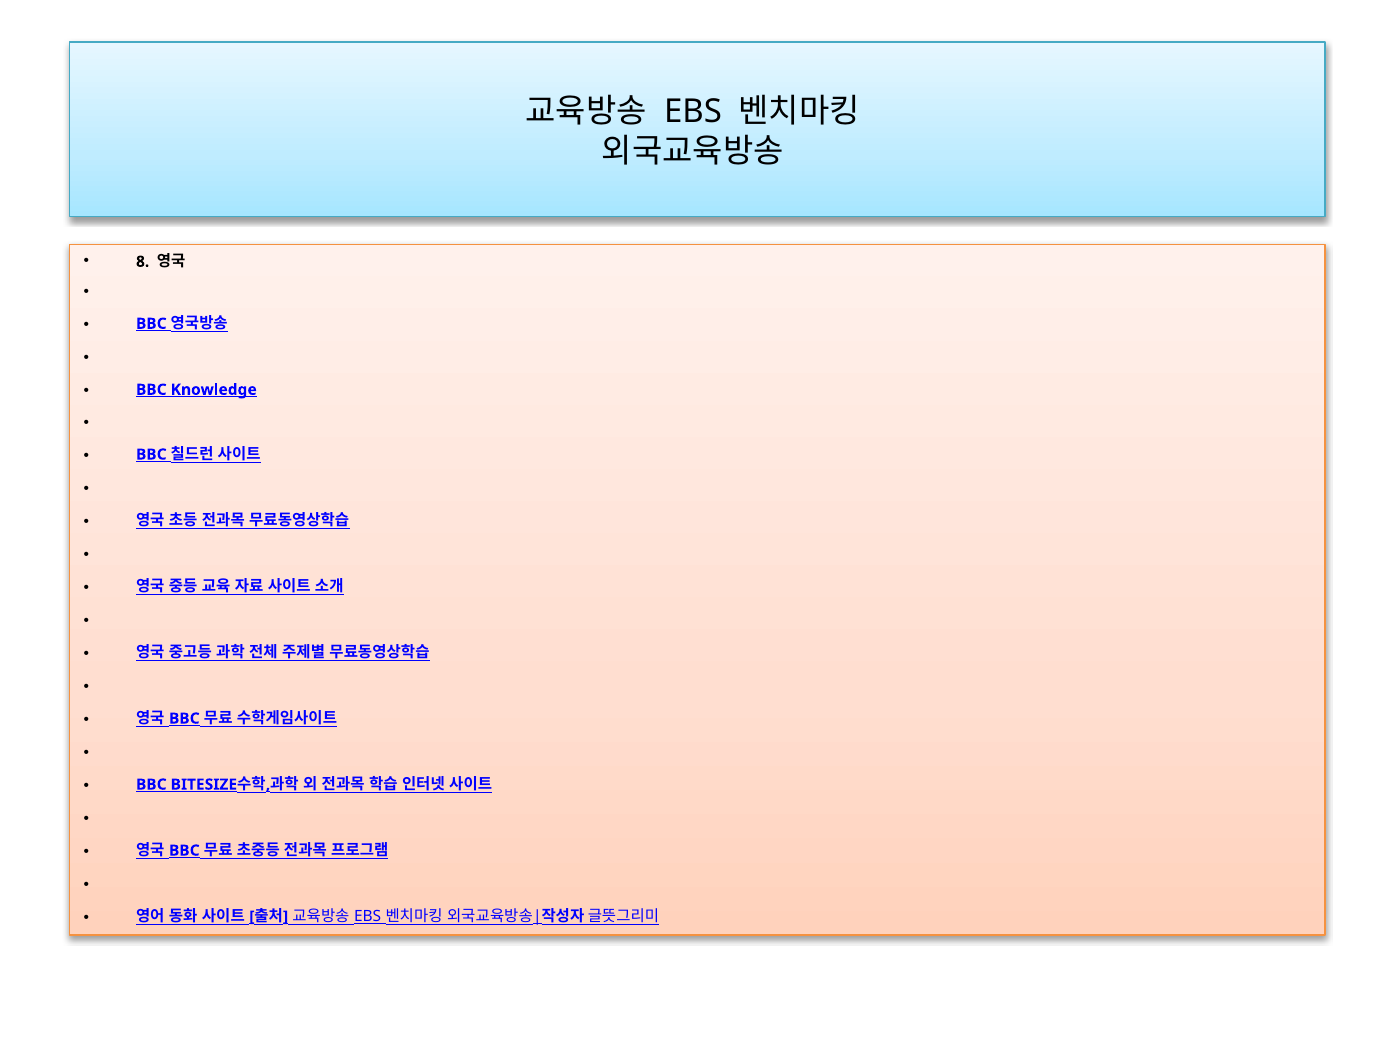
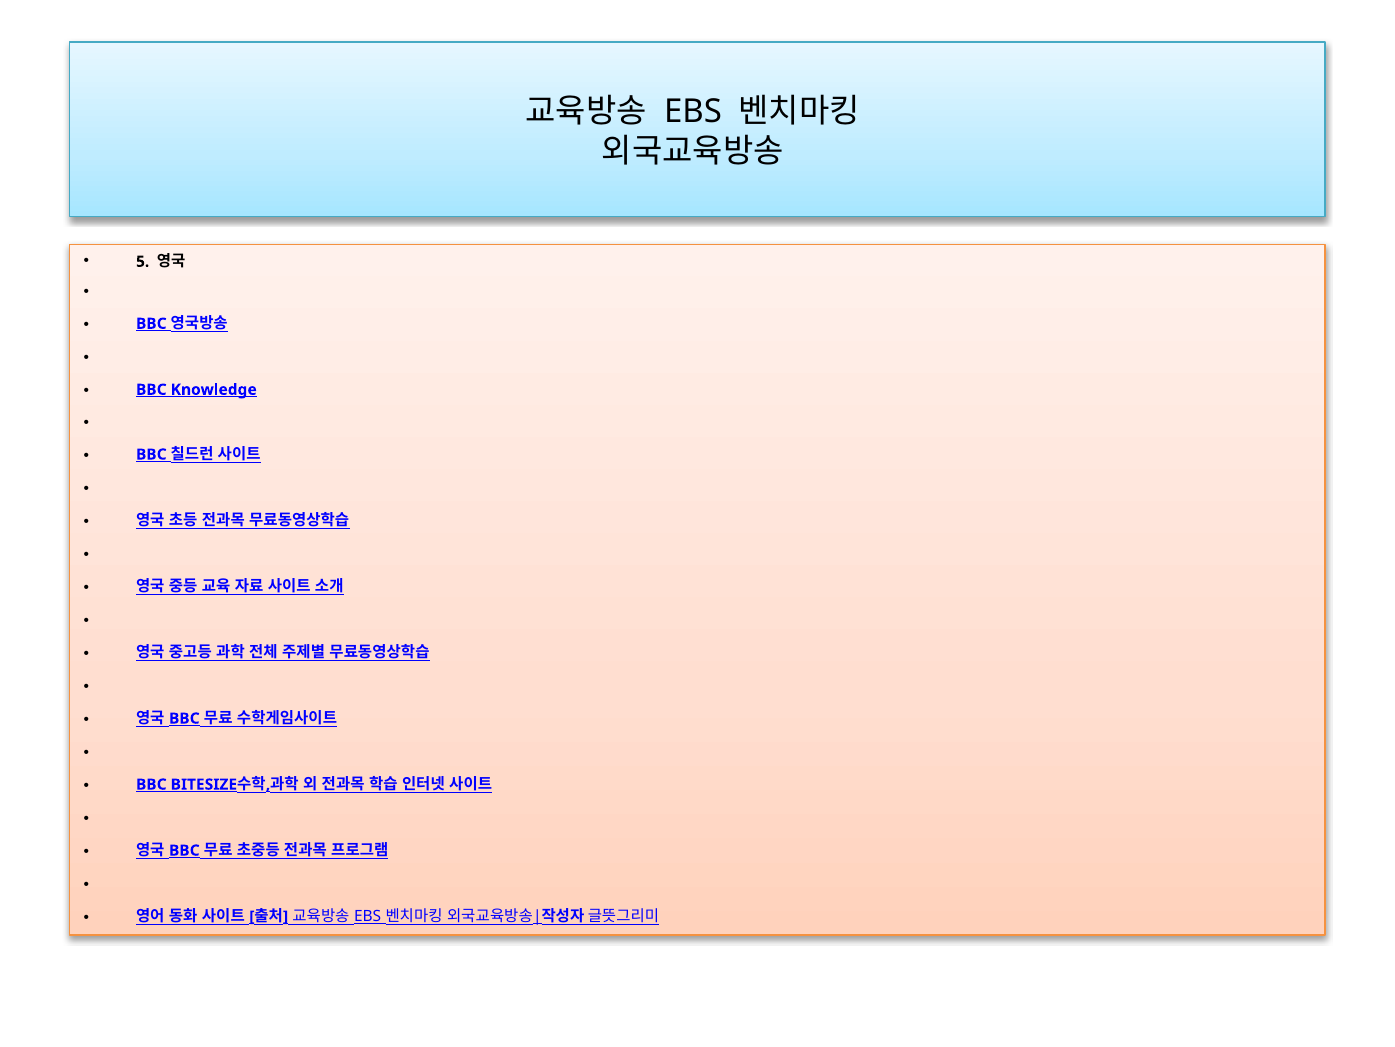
8: 8 -> 5
